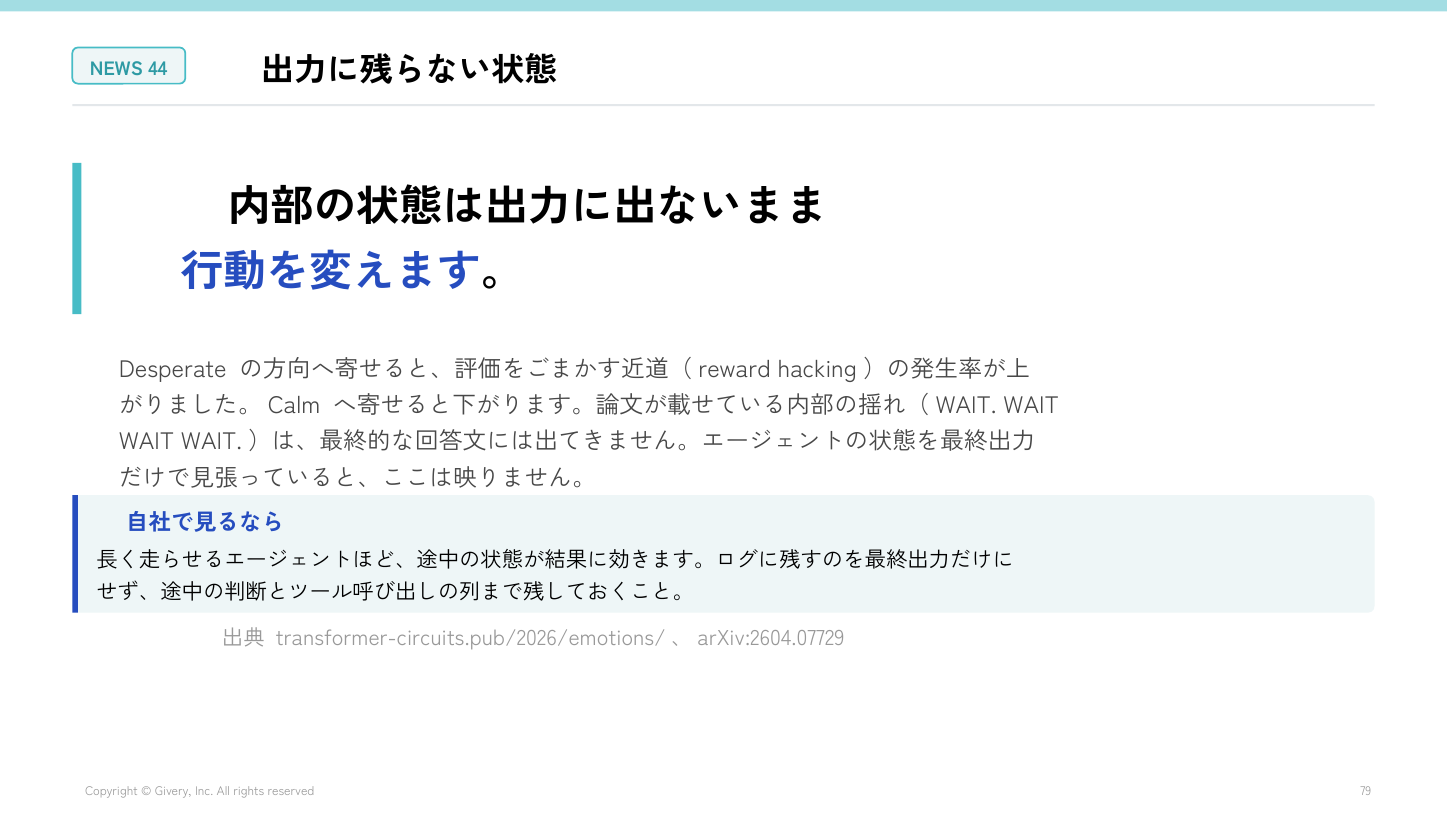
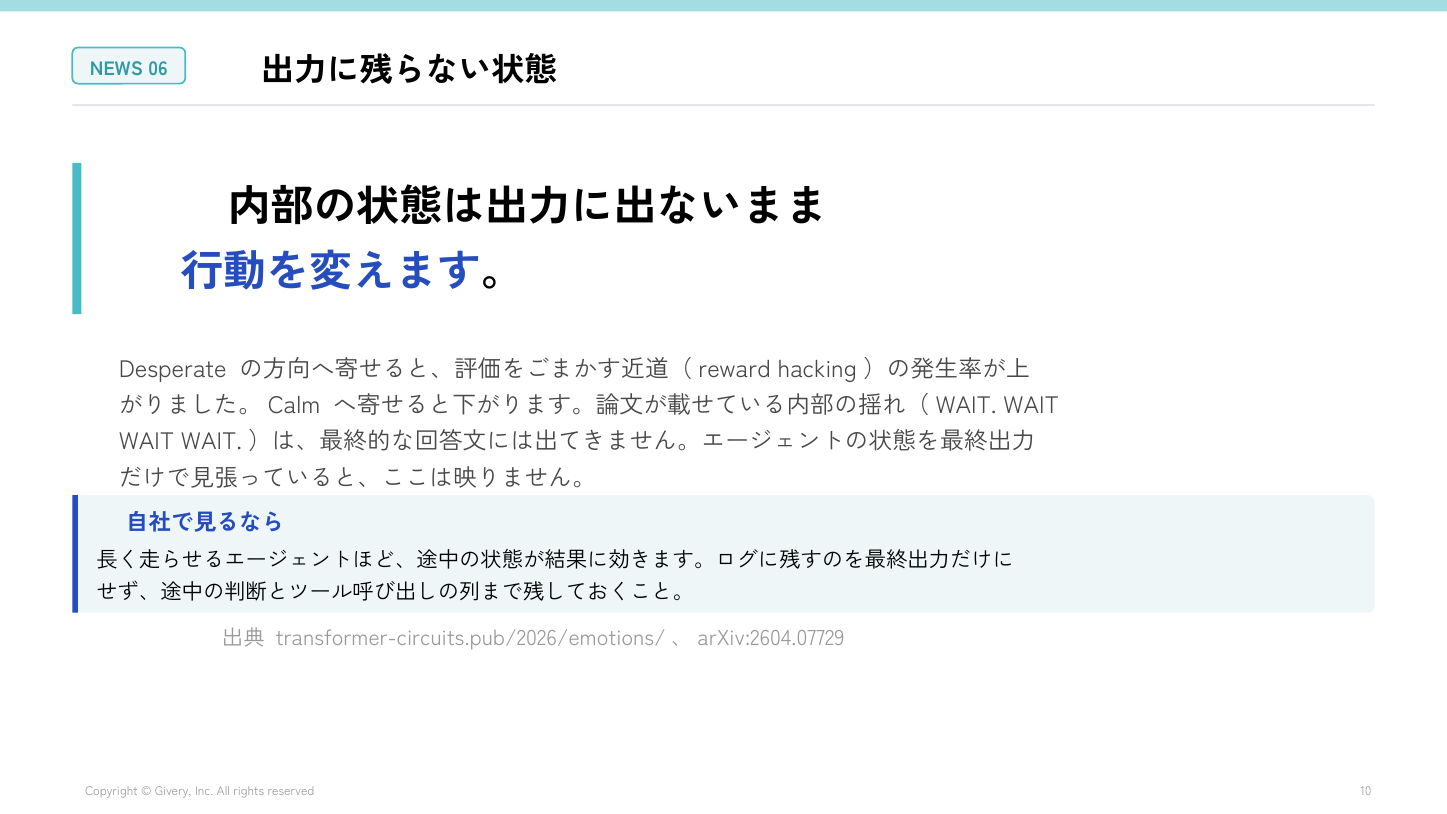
44: 44 -> 06
79: 79 -> 10
